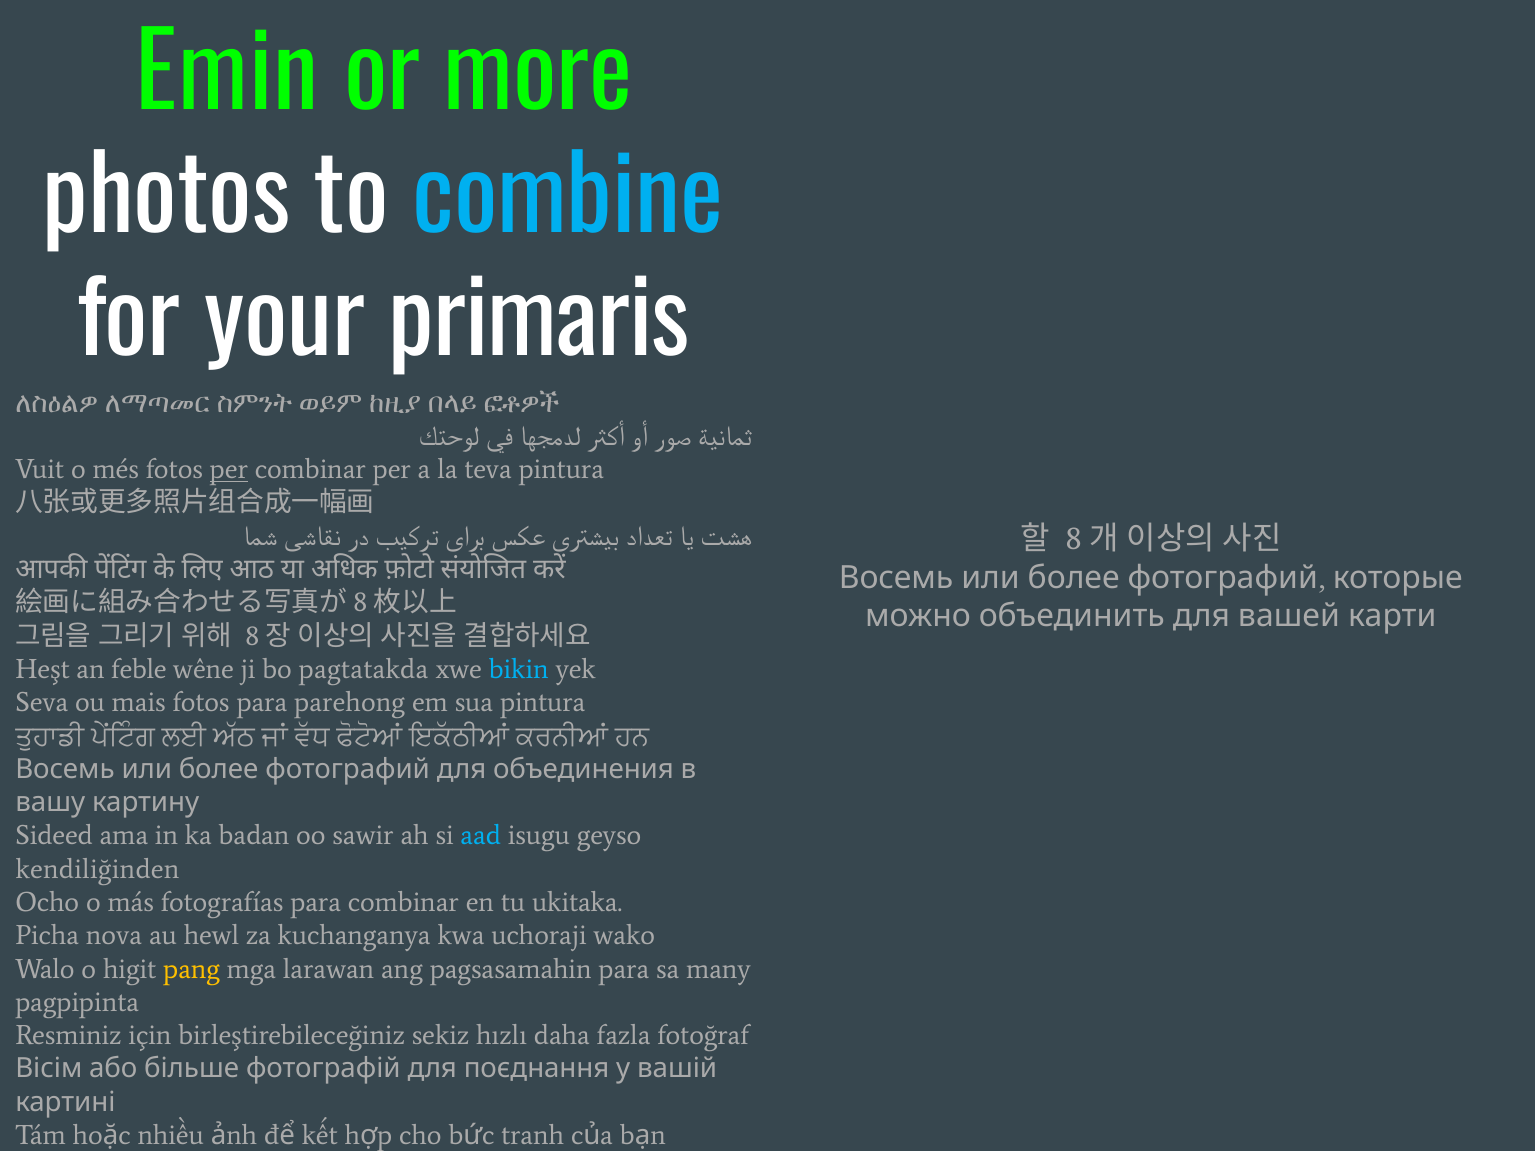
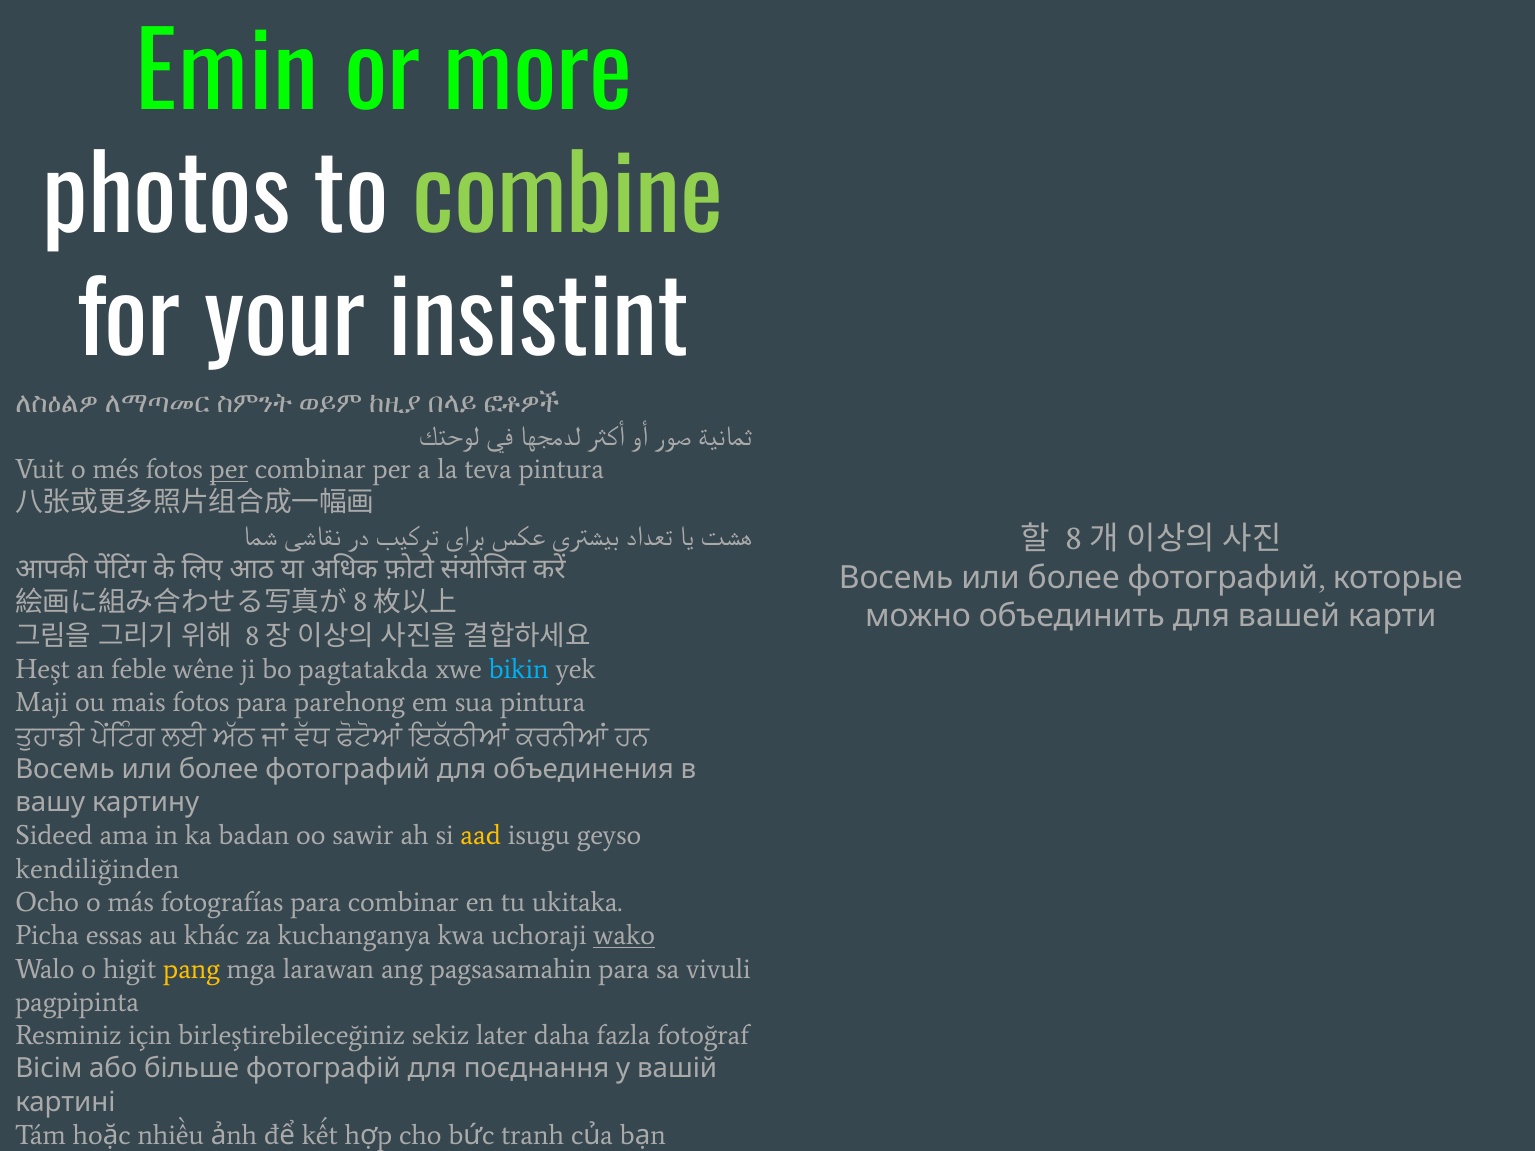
combine colour: light blue -> light green
primaris: primaris -> insistint
Seva: Seva -> Maji
aad colour: light blue -> yellow
nova: nova -> essas
hewl: hewl -> khác
wako underline: none -> present
many: many -> vivuli
hızlı: hızlı -> later
